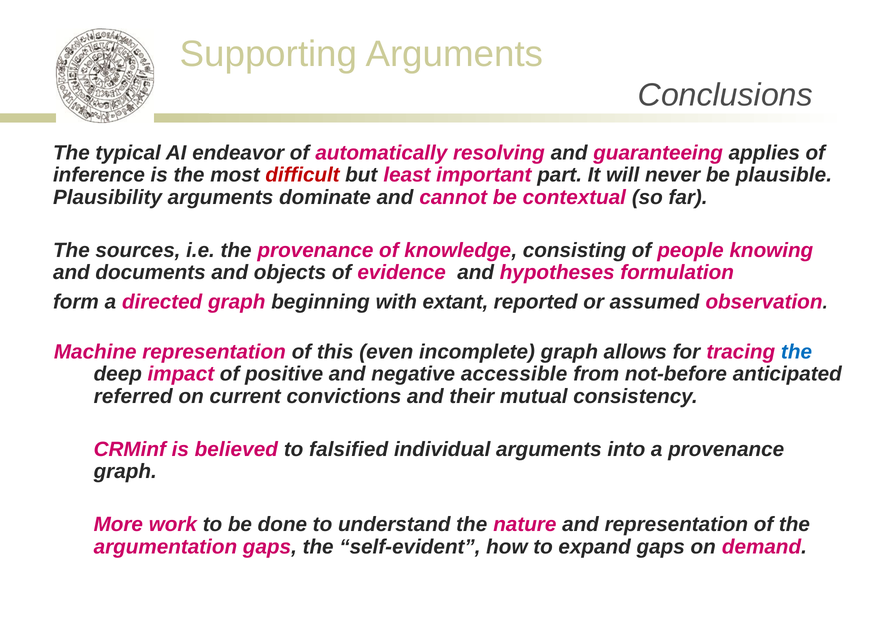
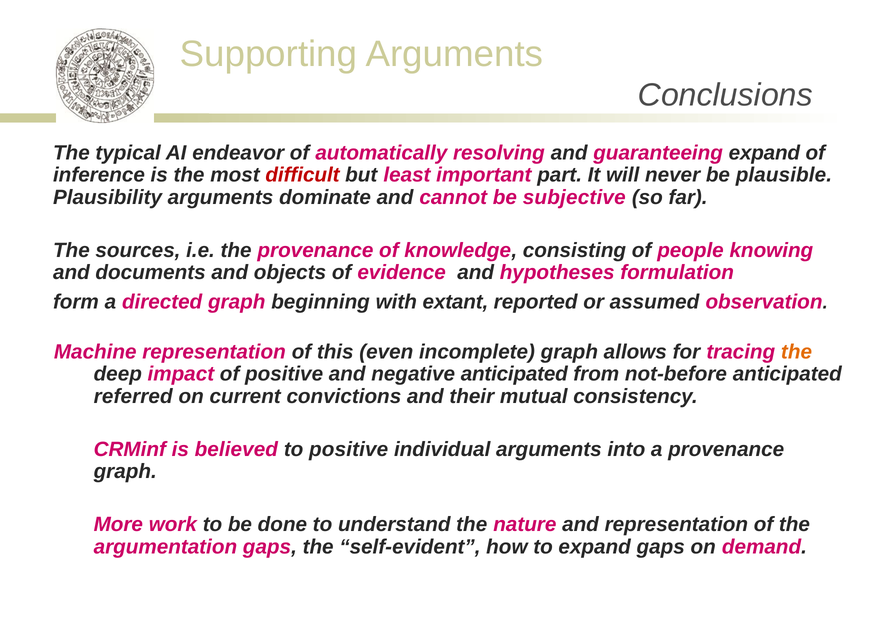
guaranteeing applies: applies -> expand
contextual: contextual -> subjective
the at (797, 352) colour: blue -> orange
negative accessible: accessible -> anticipated
to falsified: falsified -> positive
